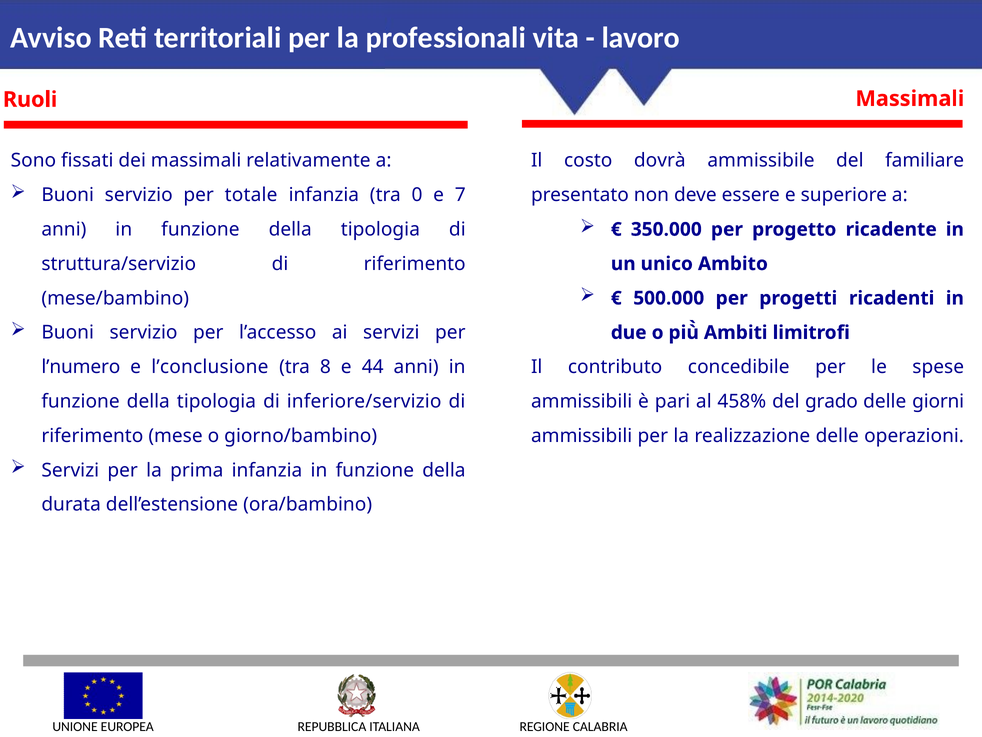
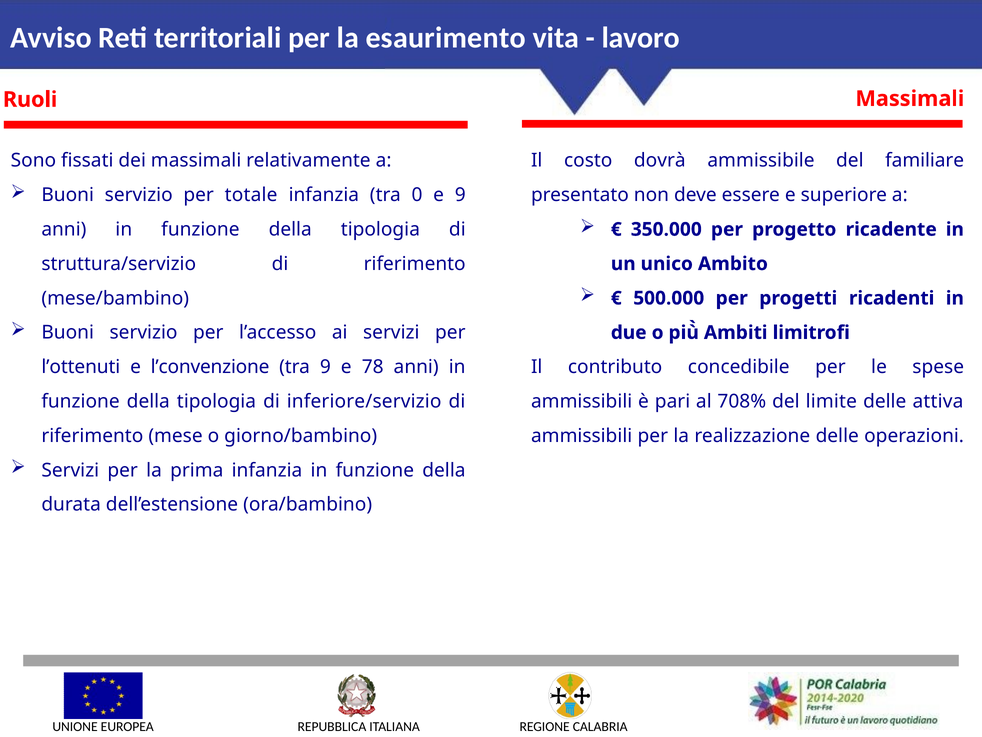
professionali: professionali -> esaurimento
e 7: 7 -> 9
l’numero: l’numero -> l’ottenuti
l’conclusione: l’conclusione -> l’convenzione
tra 8: 8 -> 9
44: 44 -> 78
458%: 458% -> 708%
grado: grado -> limite
giorni: giorni -> attiva
